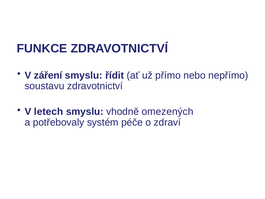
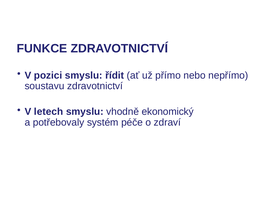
záření: záření -> pozici
omezených: omezených -> ekonomický
